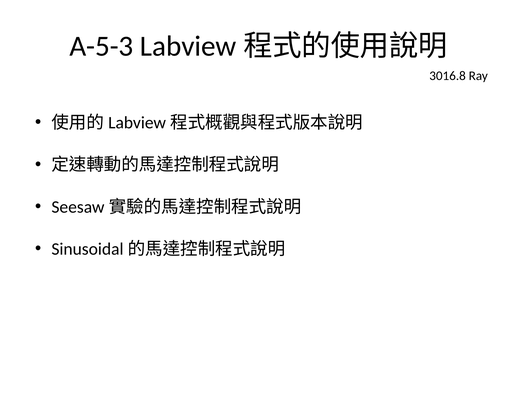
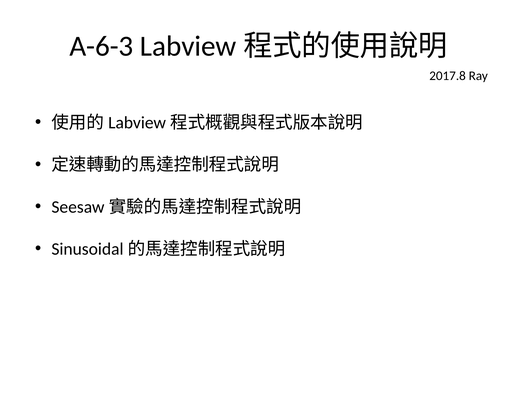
A-5-3: A-5-3 -> A-6-3
3016.8: 3016.8 -> 2017.8
